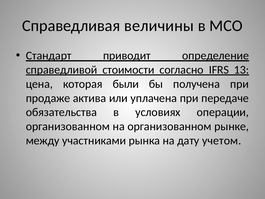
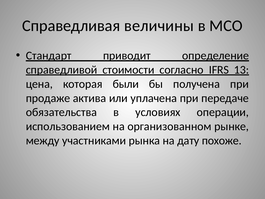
организованном at (68, 126): организованном -> использованием
учетом: учетом -> похоже
